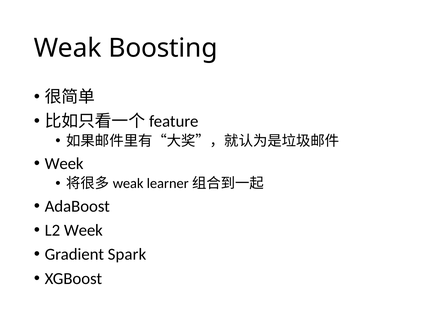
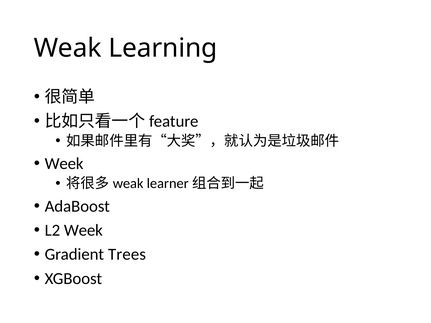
Boosting: Boosting -> Learning
Spark: Spark -> Trees
